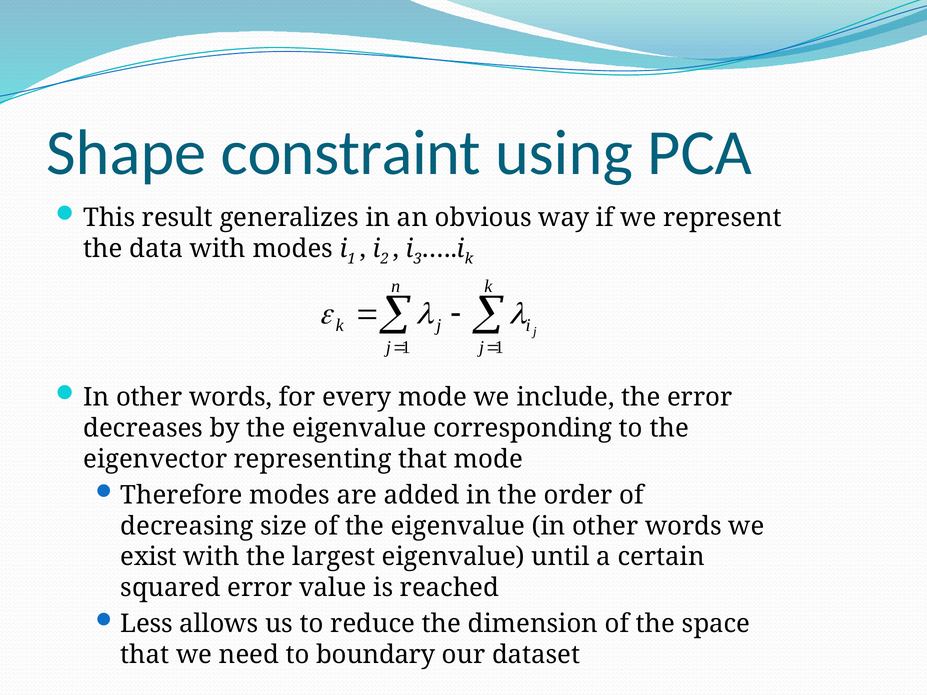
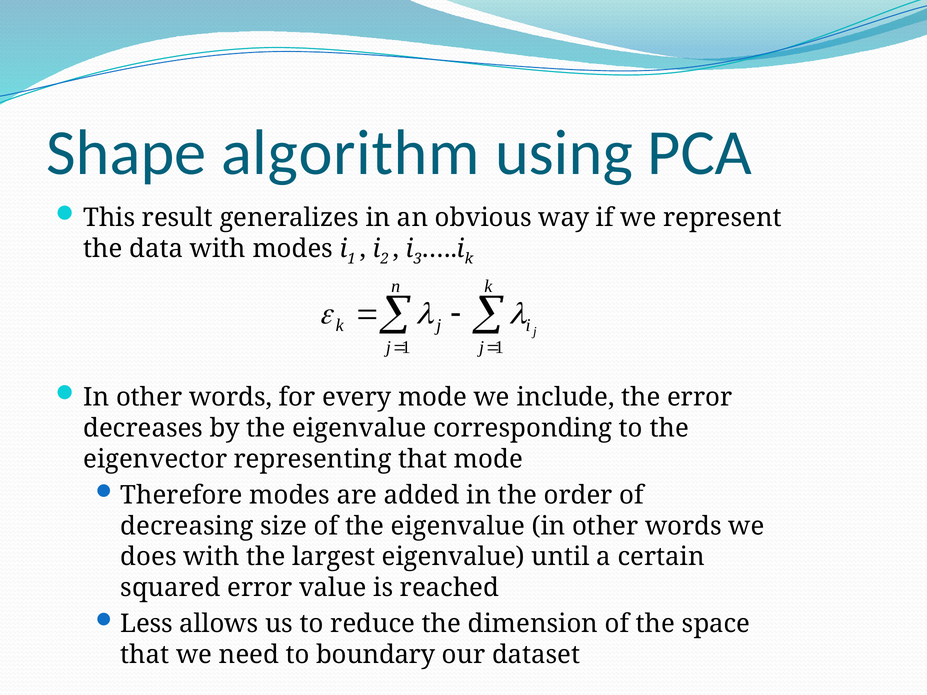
constraint: constraint -> algorithm
exist: exist -> does
